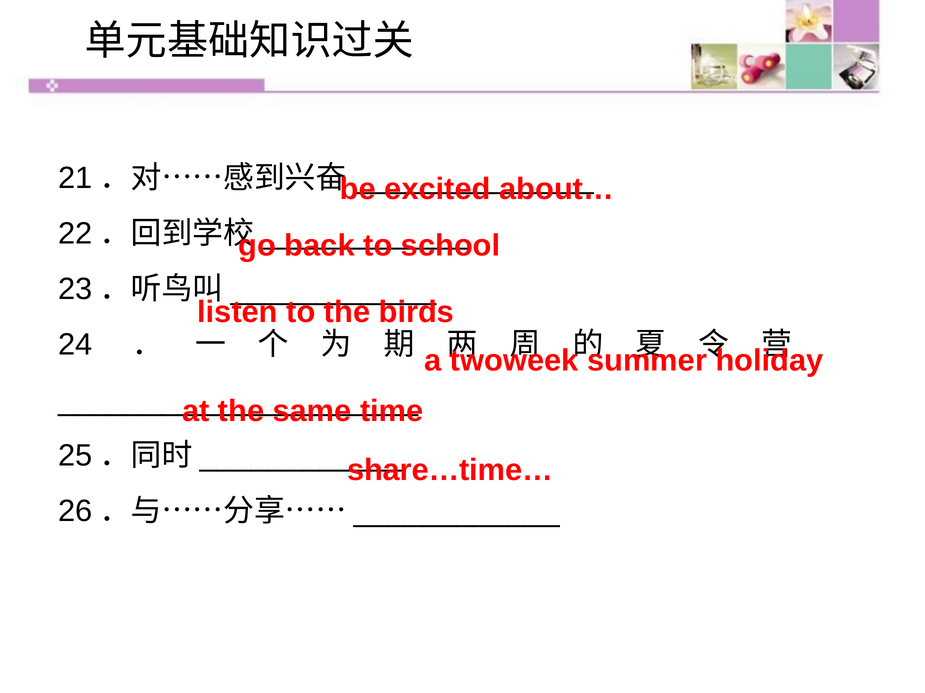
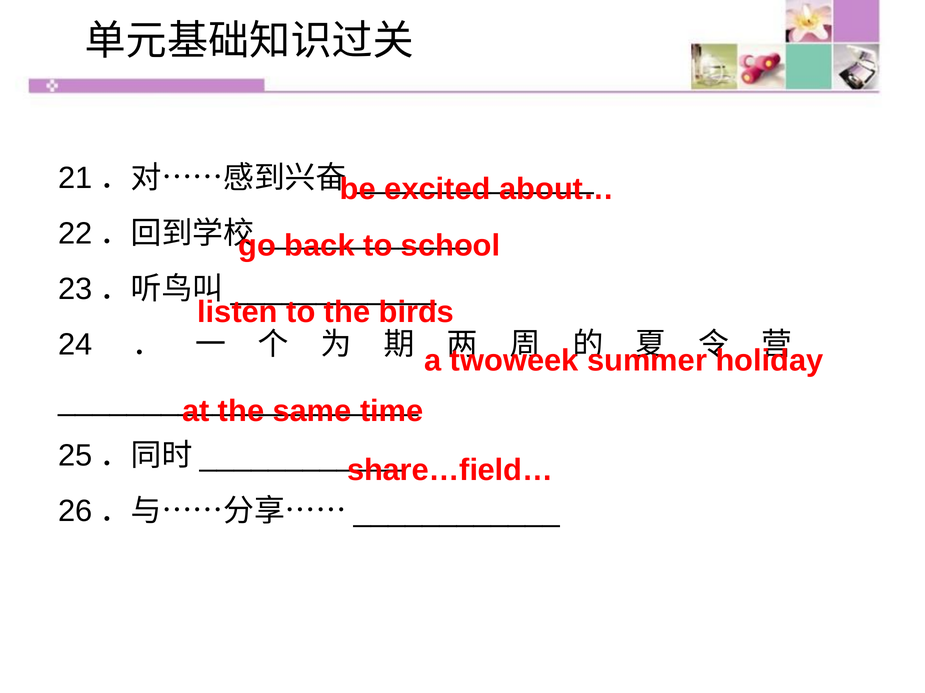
share…time…: share…time… -> share…field…
